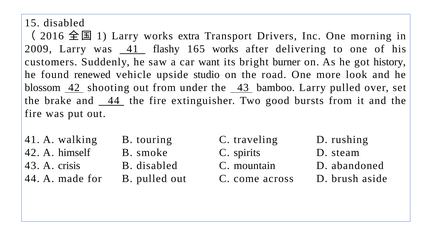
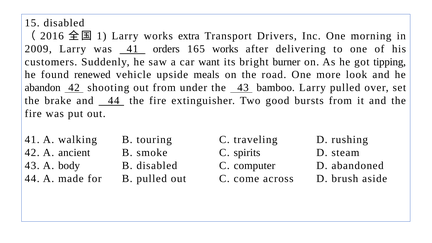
flashy: flashy -> orders
history: history -> tipping
studio: studio -> meals
blossom: blossom -> abandon
himself: himself -> ancient
crisis: crisis -> body
mountain: mountain -> computer
